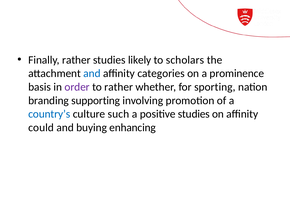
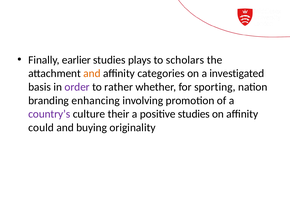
Finally rather: rather -> earlier
likely: likely -> plays
and at (92, 73) colour: blue -> orange
prominence: prominence -> investigated
supporting: supporting -> enhancing
country’s colour: blue -> purple
such: such -> their
enhancing: enhancing -> originality
